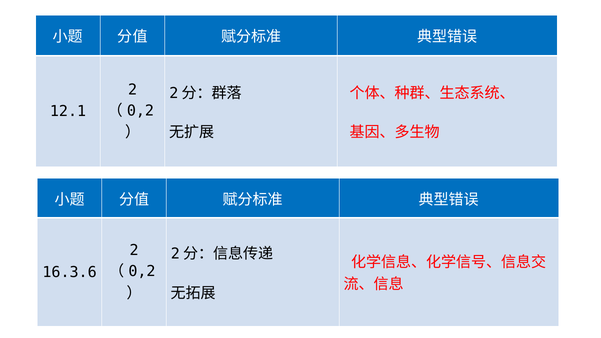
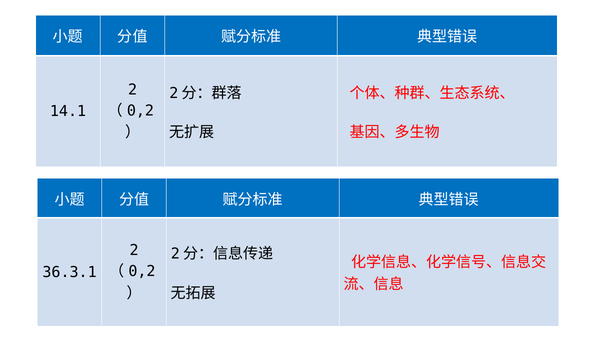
12.1: 12.1 -> 14.1
16.3.6: 16.3.6 -> 36.3.1
